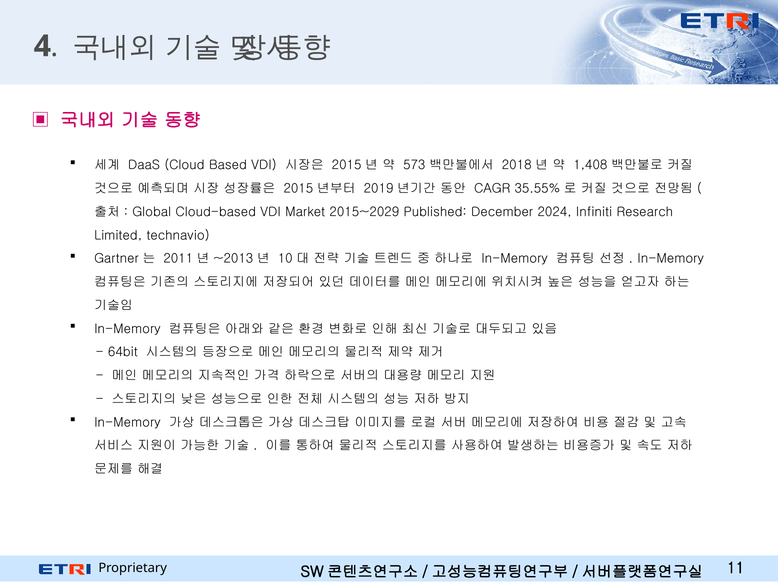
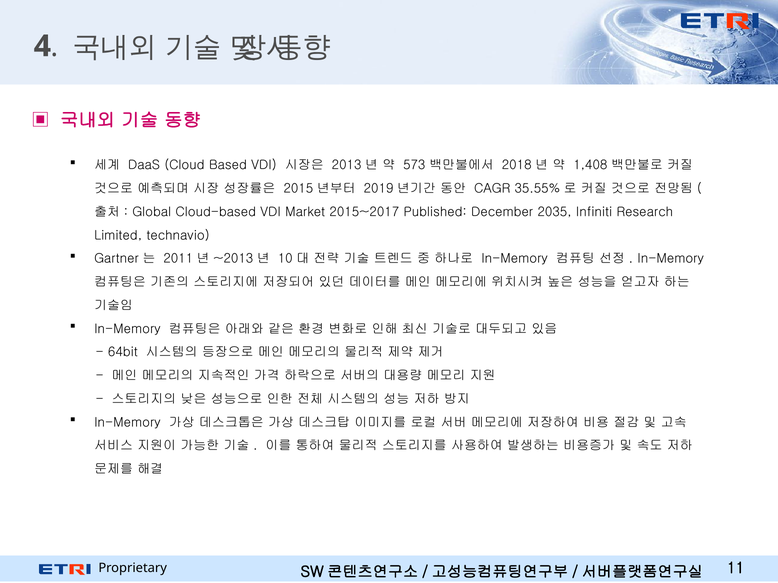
2015 at (347, 165): 2015 -> 2013
2015~2029: 2015~2029 -> 2015~2017
2024: 2024 -> 2035
